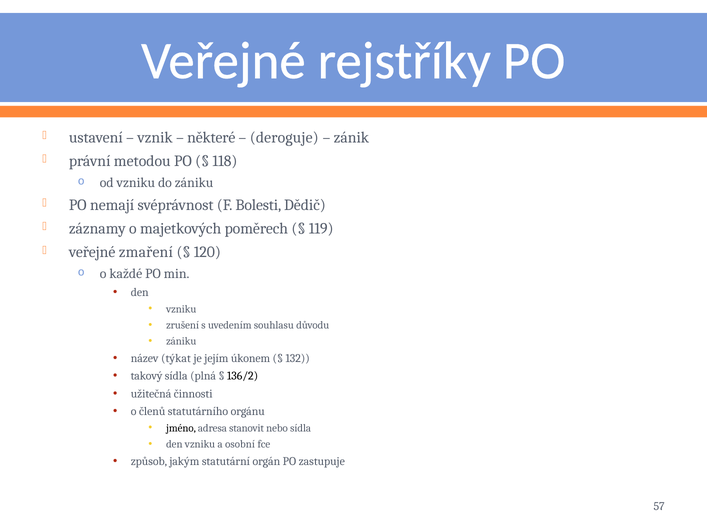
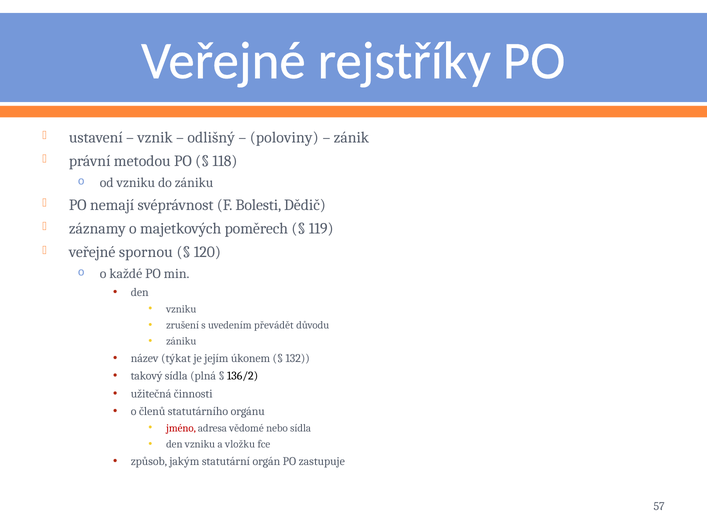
některé: některé -> odlišný
deroguje: deroguje -> poloviny
zmaření: zmaření -> spornou
souhlasu: souhlasu -> převádět
jméno colour: black -> red
stanovit: stanovit -> vědomé
osobní: osobní -> vložku
